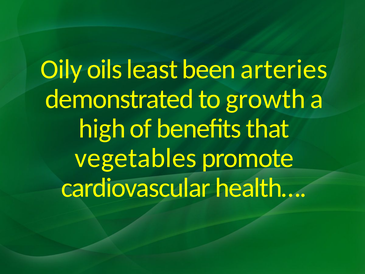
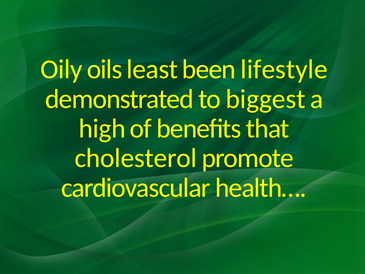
arteries: arteries -> lifestyle
growth: growth -> biggest
vegetables: vegetables -> cholesterol
